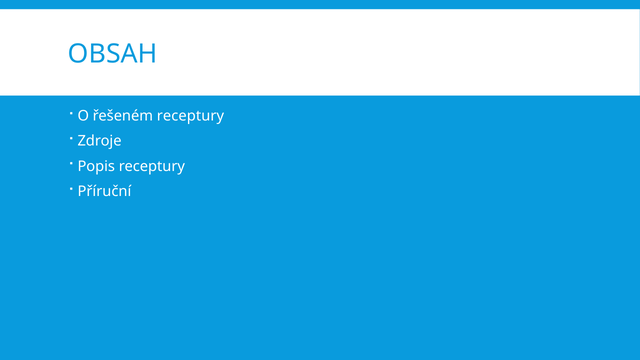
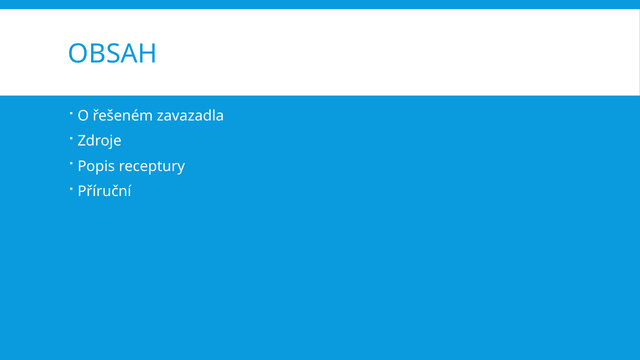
řešeném receptury: receptury -> zavazadla
